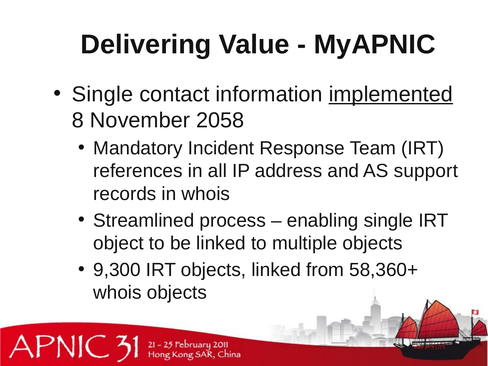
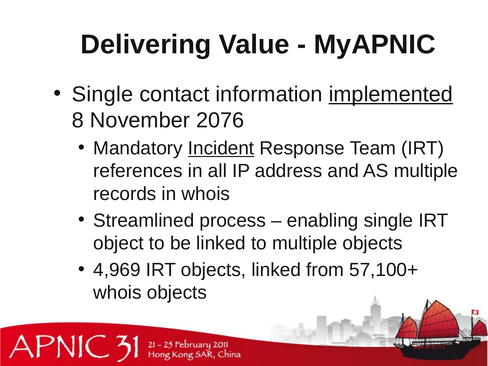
2058: 2058 -> 2076
Incident underline: none -> present
AS support: support -> multiple
9,300: 9,300 -> 4,969
58,360+: 58,360+ -> 57,100+
